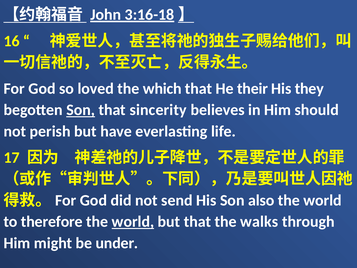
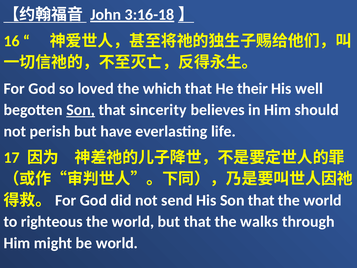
they: they -> well
His Son also: also -> that
therefore: therefore -> righteous
world at (133, 221) underline: present -> none
be under: under -> world
